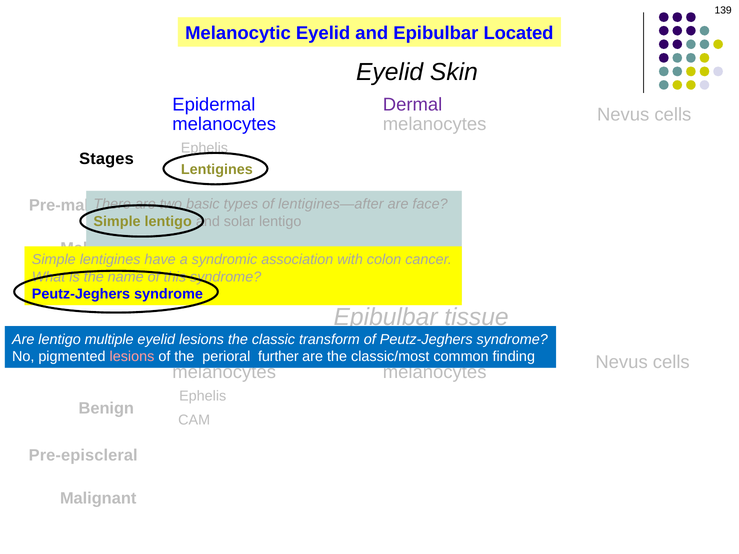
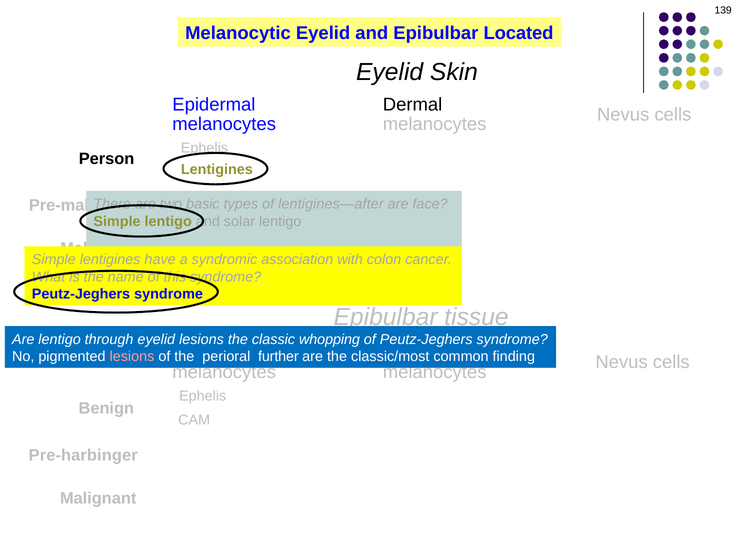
Dermal colour: purple -> black
Stages: Stages -> Person
multiple: multiple -> through
transform: transform -> whopping
Pre-episcleral: Pre-episcleral -> Pre-harbinger
